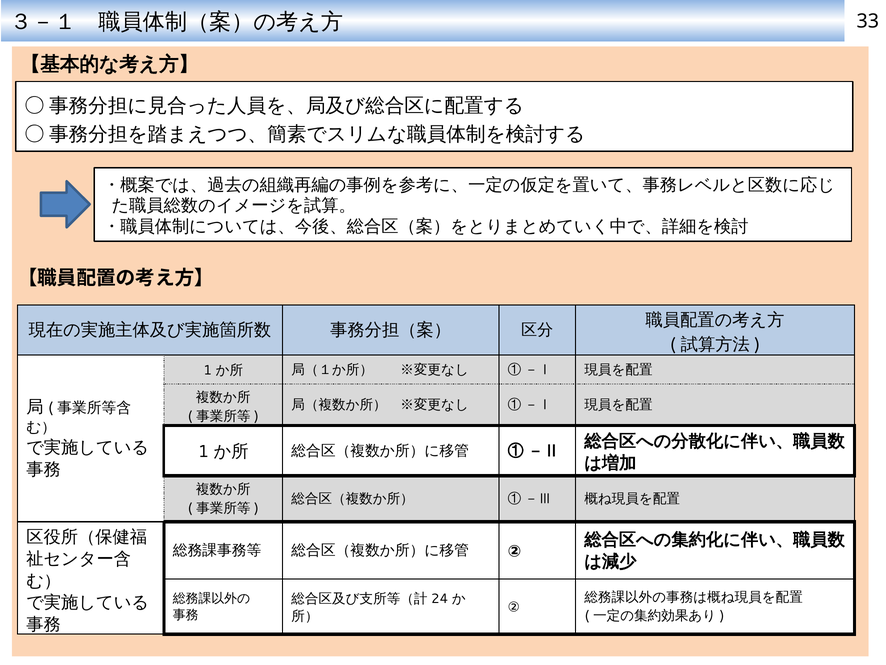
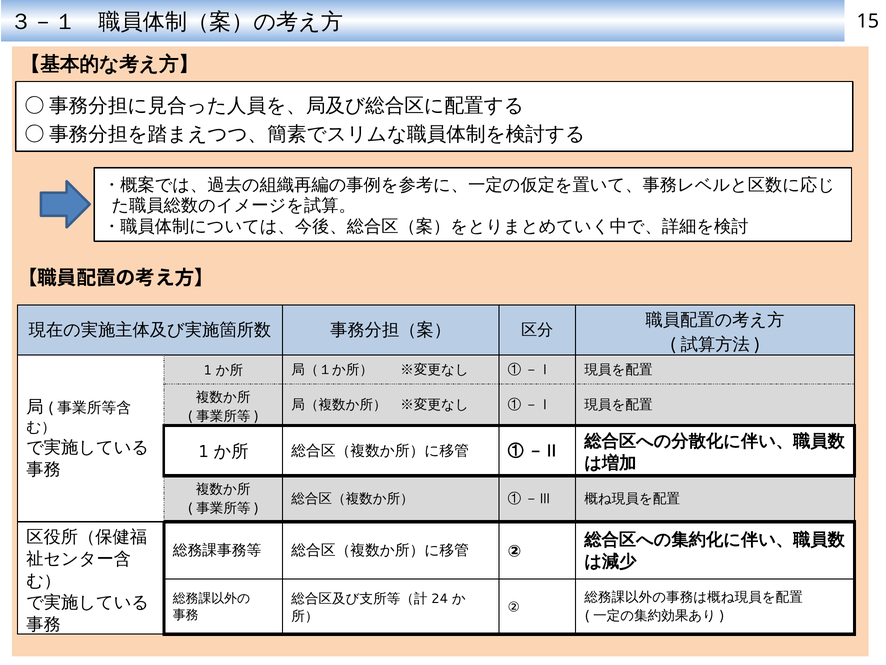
33: 33 -> 15
